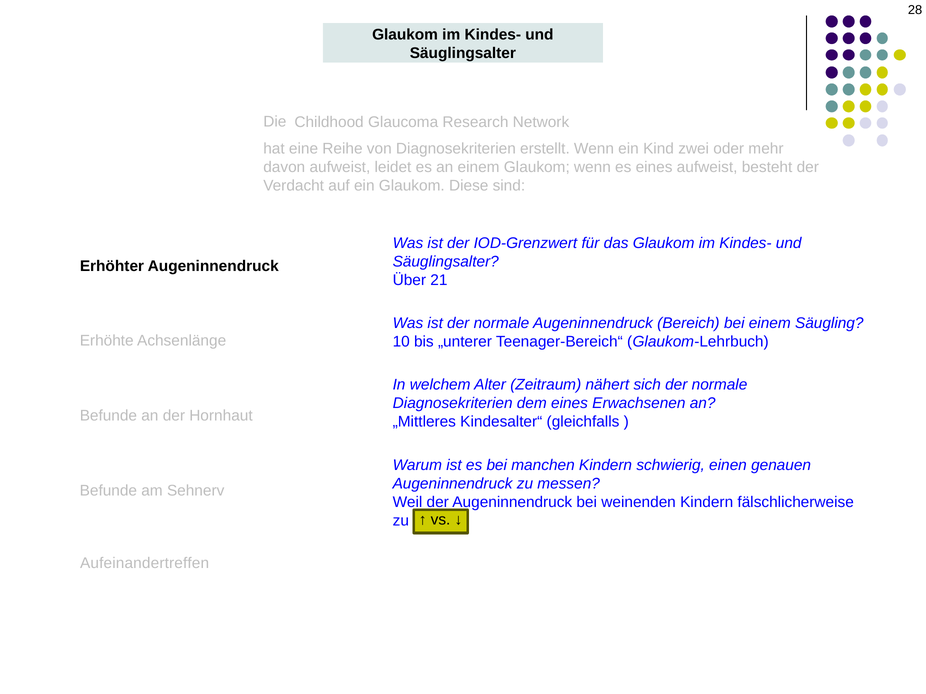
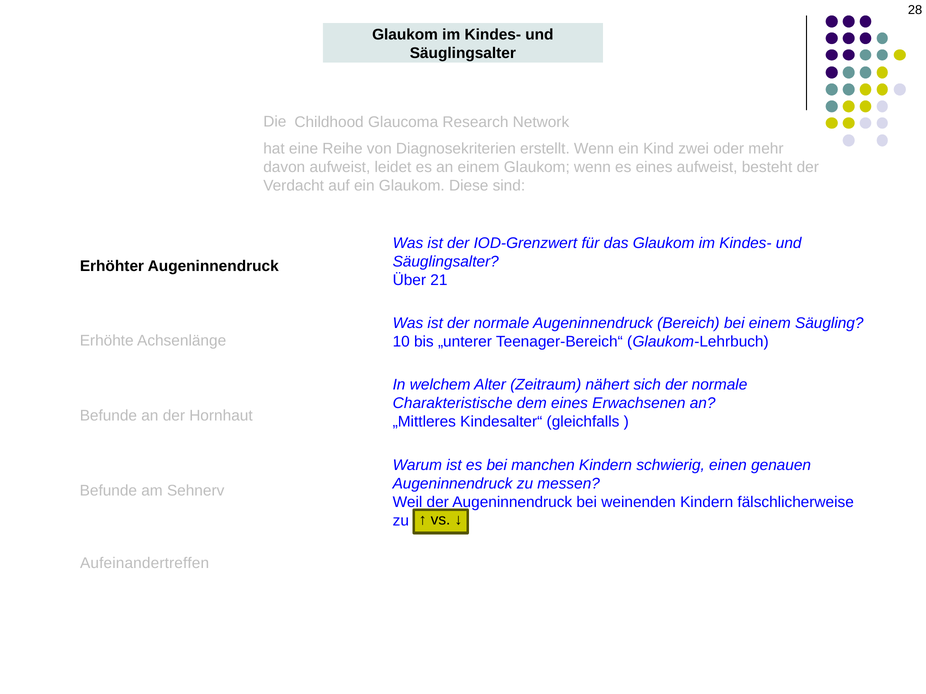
Diagnosekriterien at (453, 404): Diagnosekriterien -> Charakteristische
